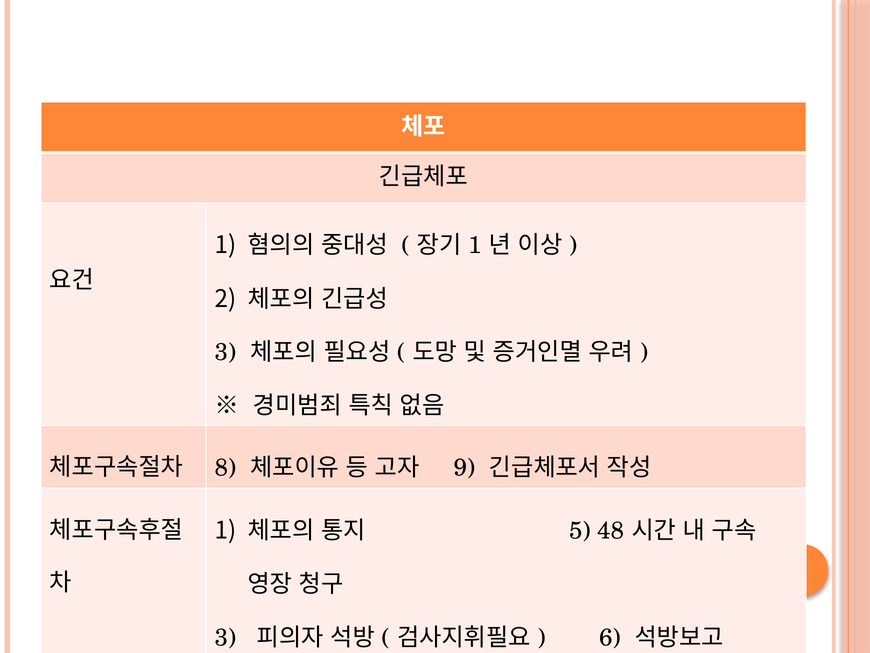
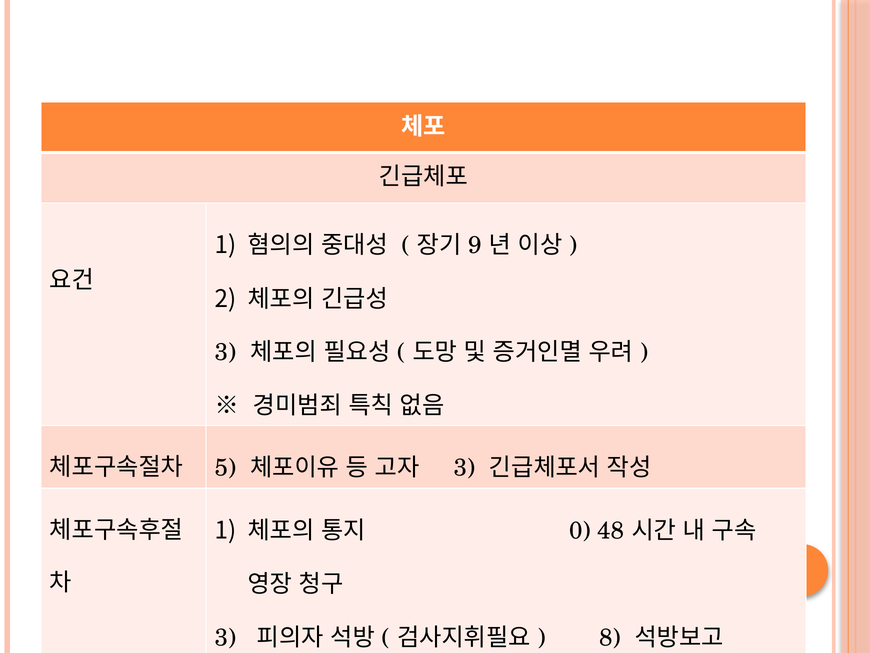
1 at (475, 245): 1 -> 9
8: 8 -> 5
9 at (464, 468): 9 -> 3
5: 5 -> 0
6: 6 -> 8
